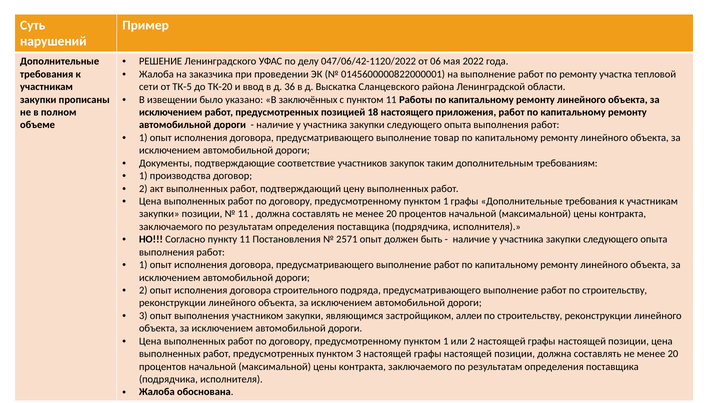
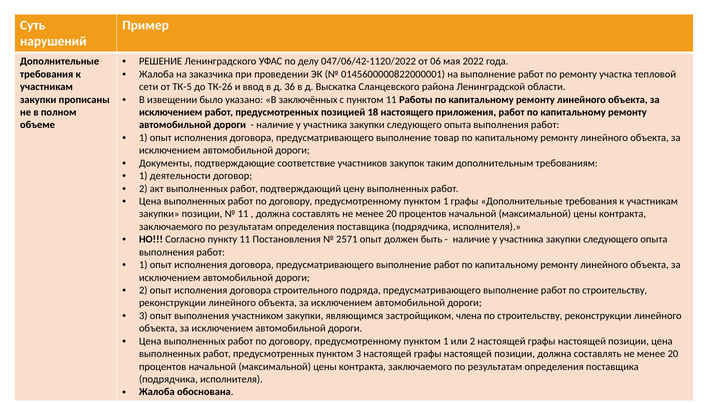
ТК-20: ТК-20 -> ТК-26
производства: производства -> деятельности
аллеи: аллеи -> члена
